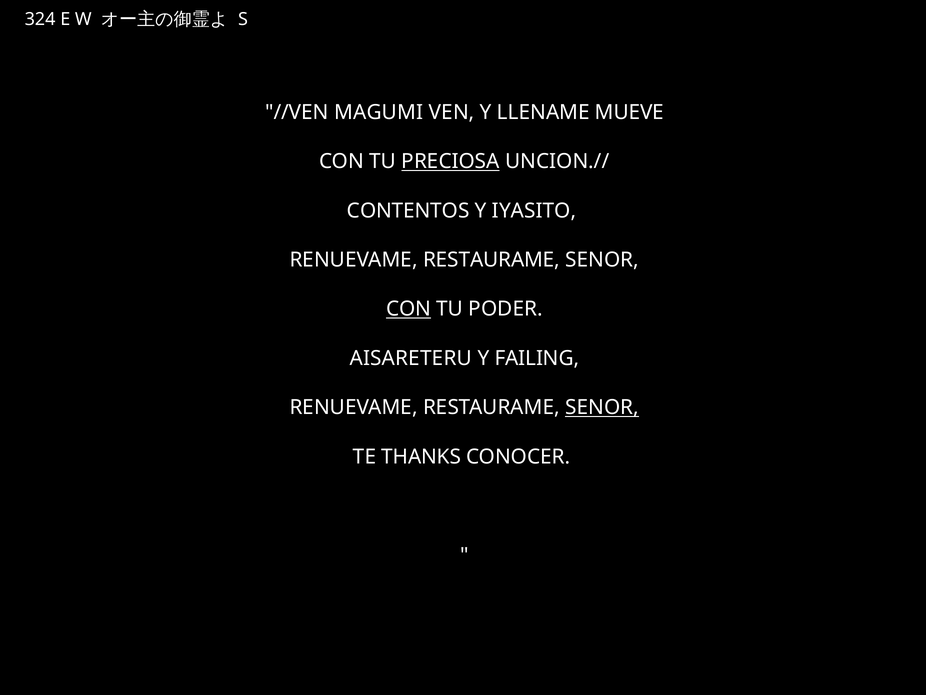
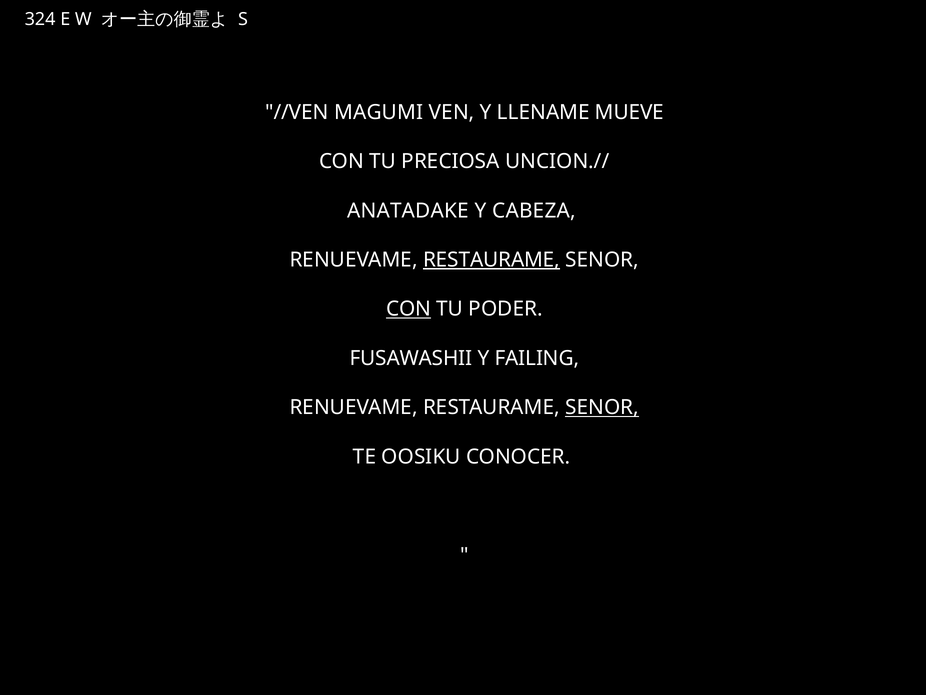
PRECIOSA underline: present -> none
CONTENTOS: CONTENTOS -> ANATADAKE
IYASITO: IYASITO -> CABEZA
RESTAURAME at (492, 260) underline: none -> present
AISARETERU: AISARETERU -> FUSAWASHII
THANKS: THANKS -> OOSIKU
